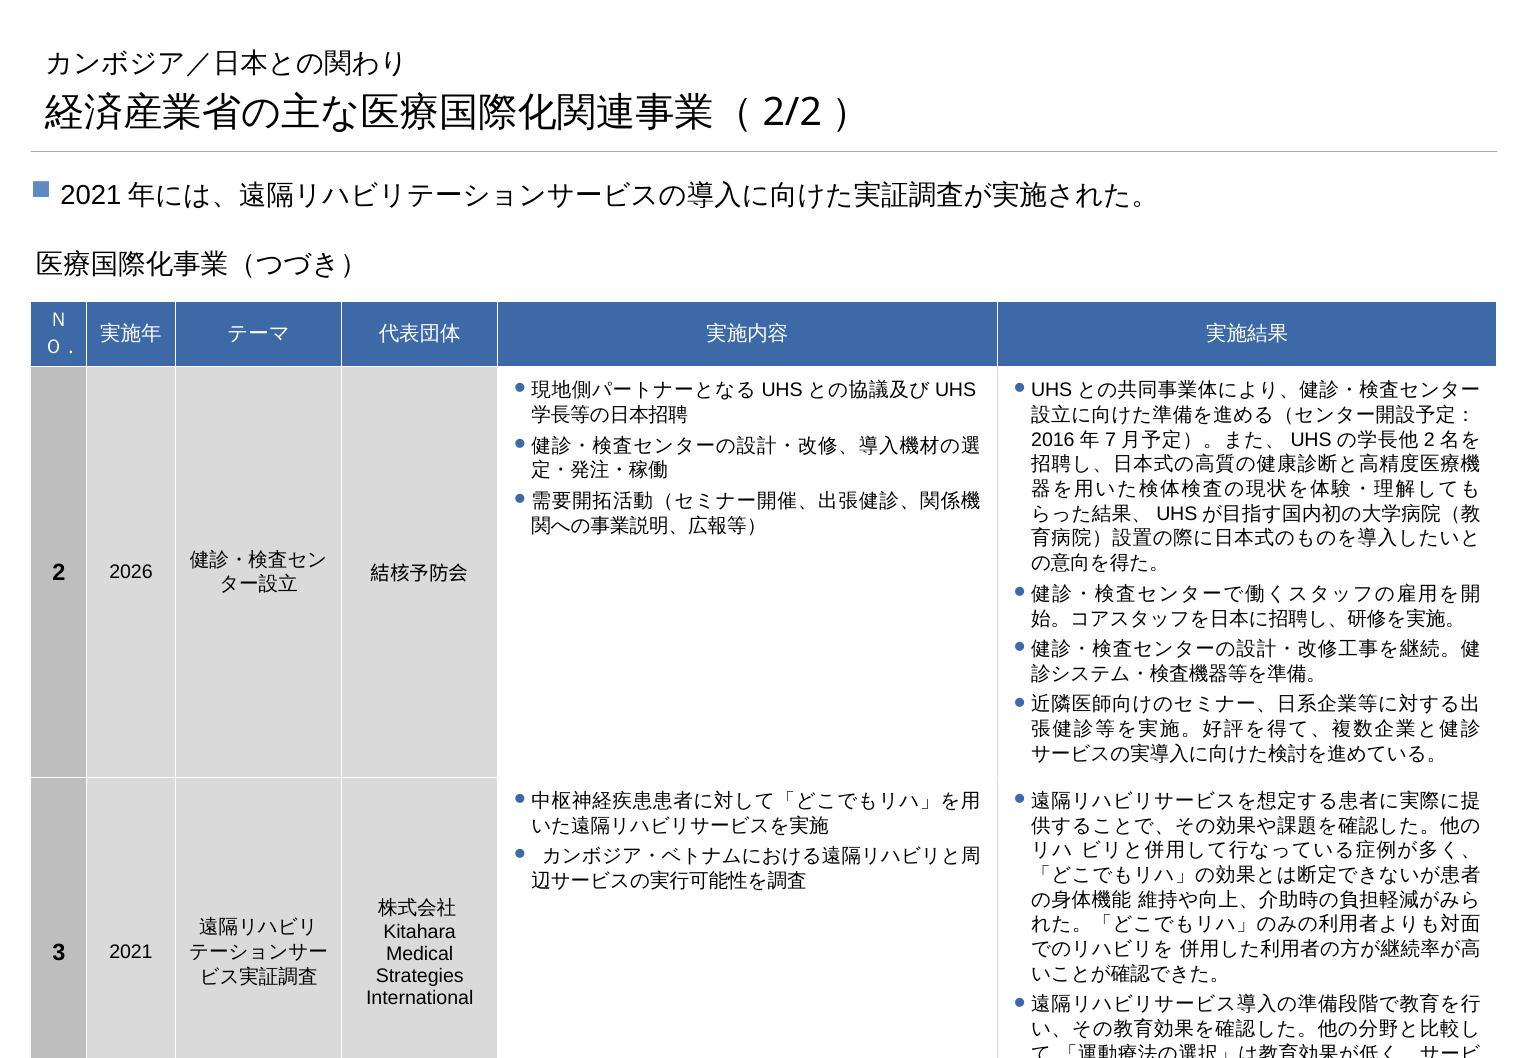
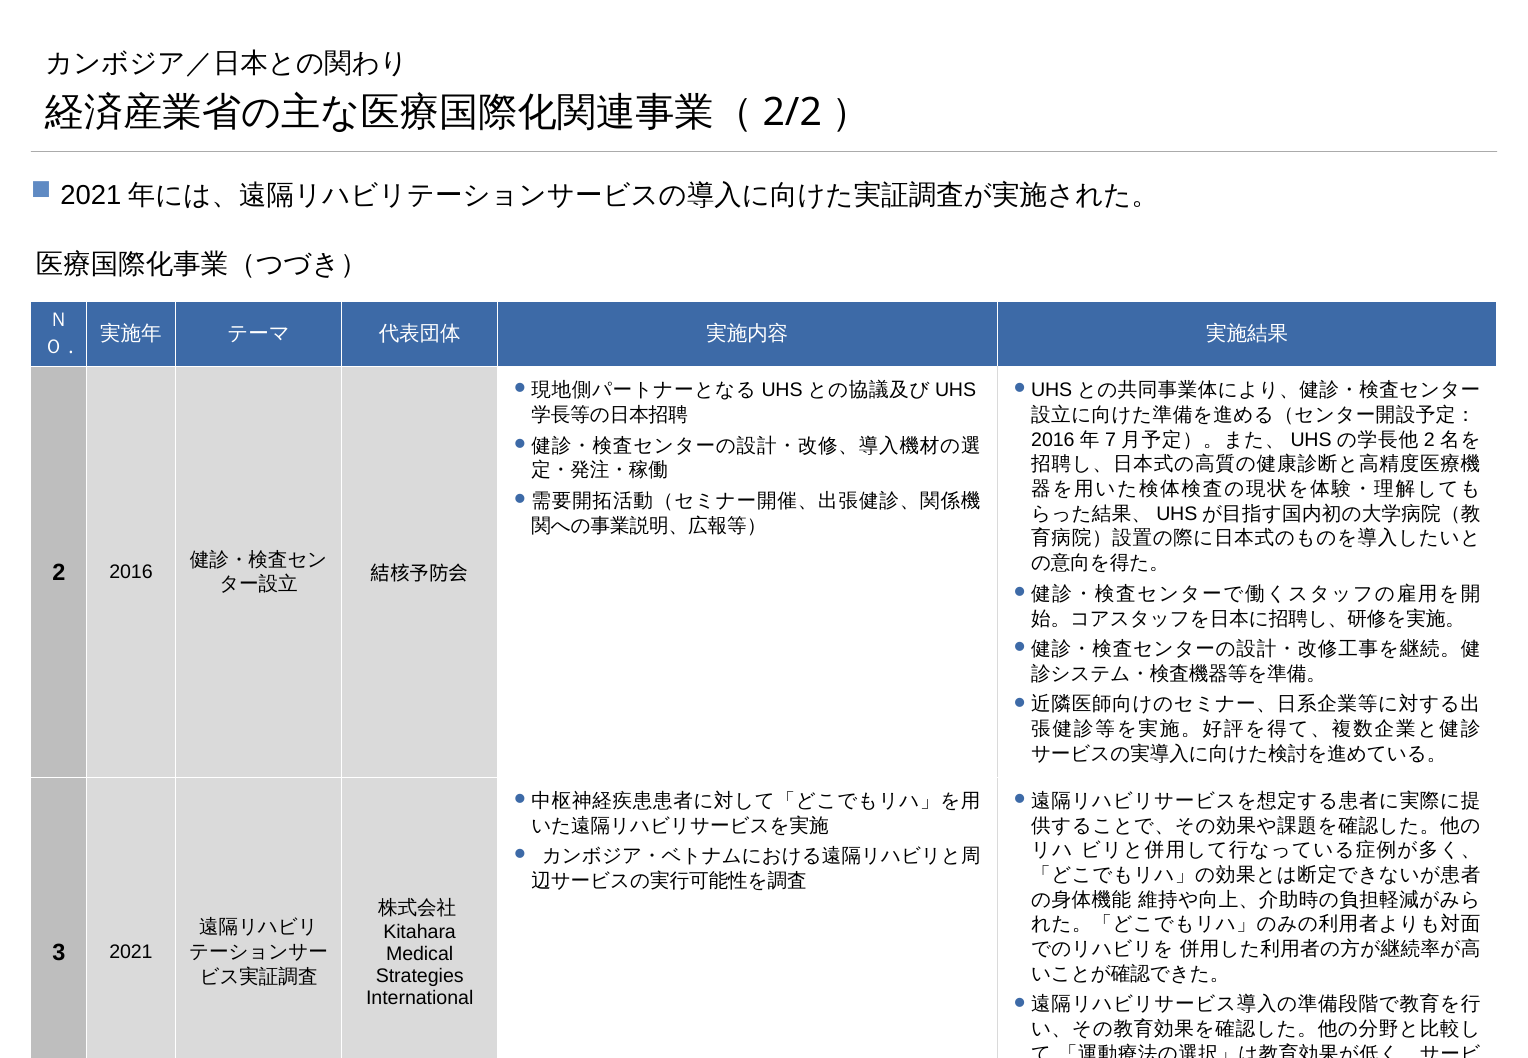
2 2026: 2026 -> 2016
